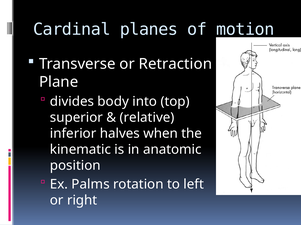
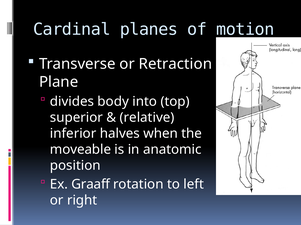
kinematic: kinematic -> moveable
Palms: Palms -> Graaff
